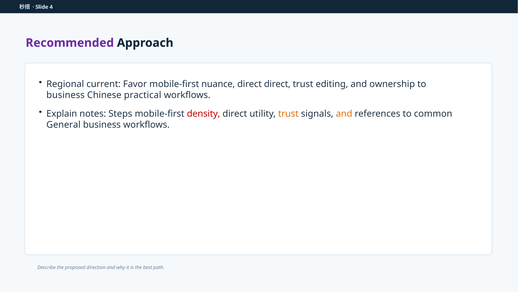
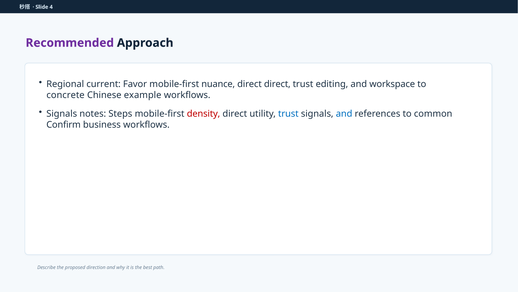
ownership: ownership -> workspace
business at (66, 95): business -> concrete
practical: practical -> example
Explain at (62, 113): Explain -> Signals
trust at (288, 113) colour: orange -> blue
and at (344, 113) colour: orange -> blue
General: General -> Confirm
